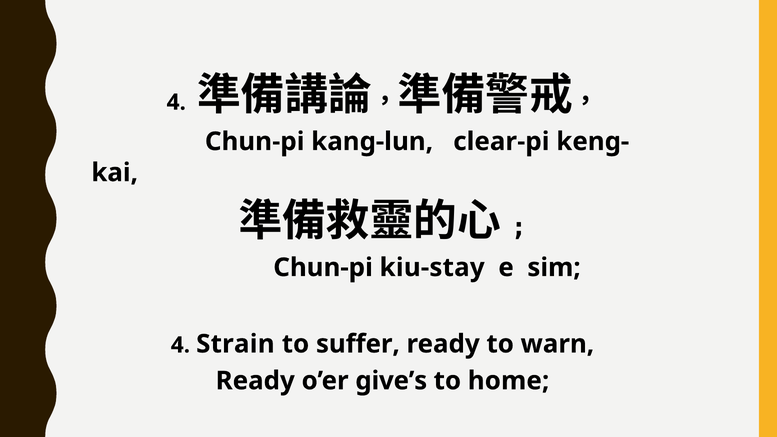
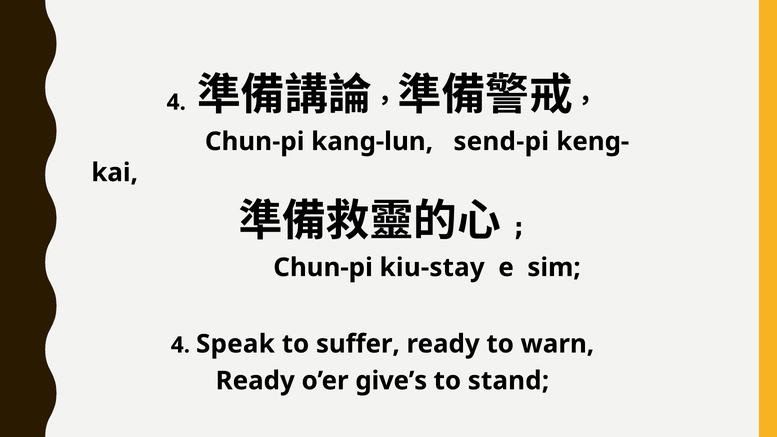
clear-pi: clear-pi -> send-pi
Strain: Strain -> Speak
home: home -> stand
